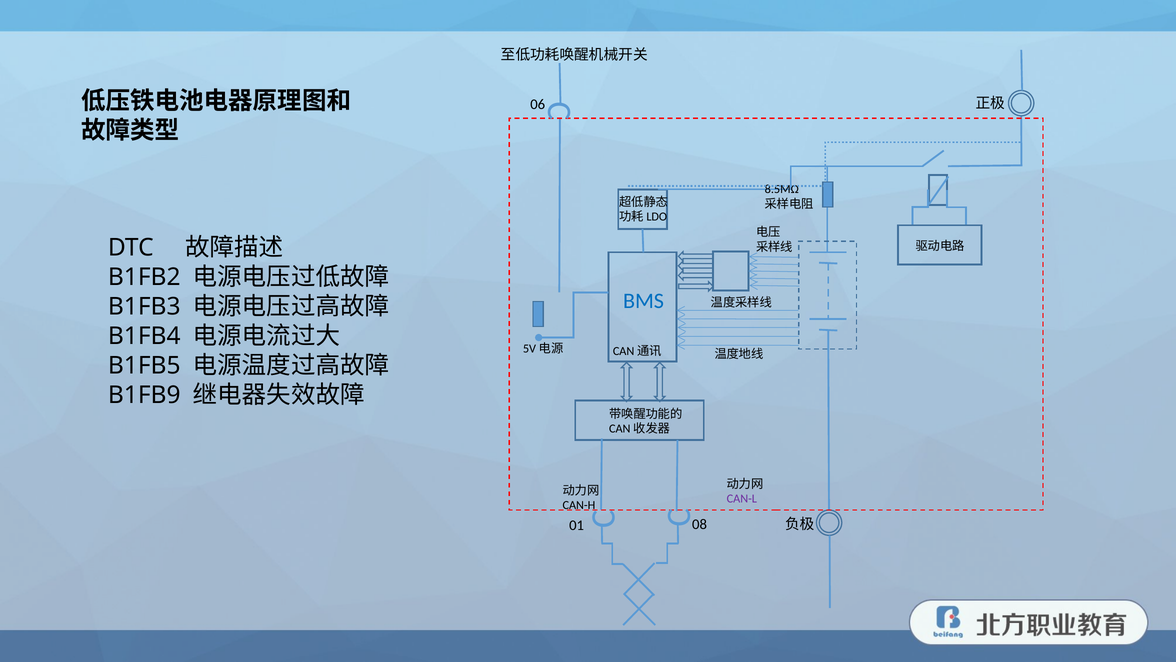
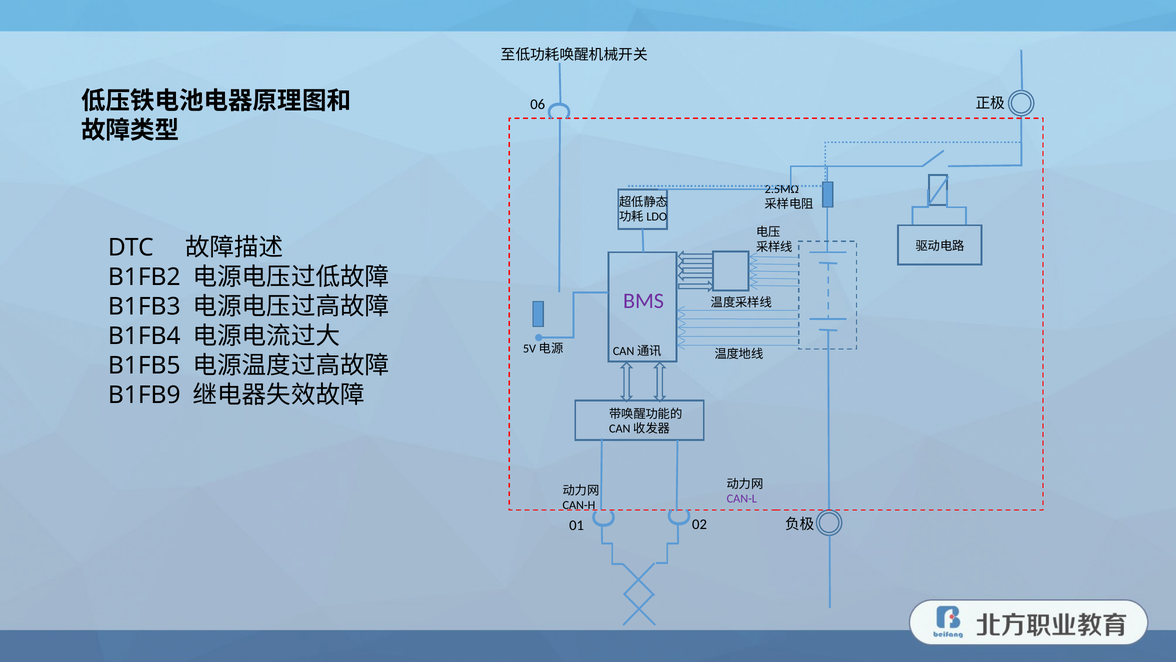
8.5MΩ: 8.5MΩ -> 2.5MΩ
BMS colour: blue -> purple
08: 08 -> 02
